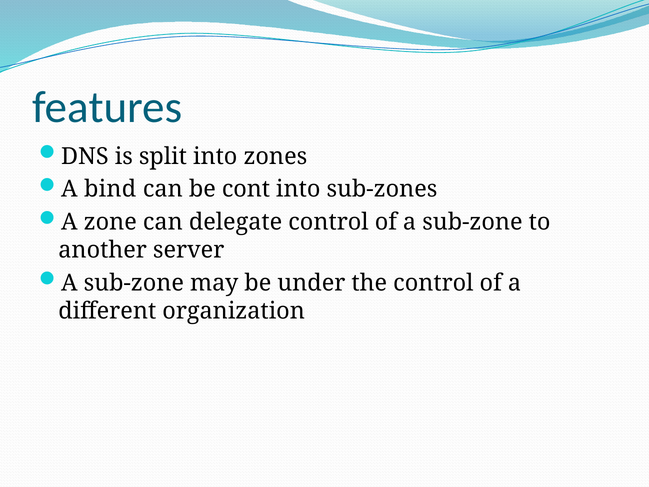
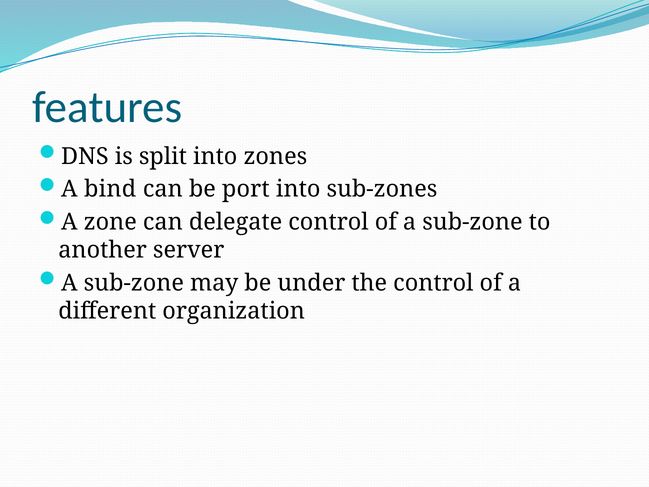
cont: cont -> port
